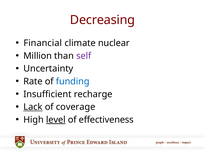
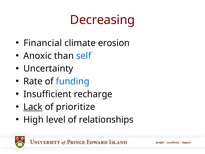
nuclear: nuclear -> erosion
Million: Million -> Anoxic
self colour: purple -> blue
coverage: coverage -> prioritize
level underline: present -> none
effectiveness: effectiveness -> relationships
